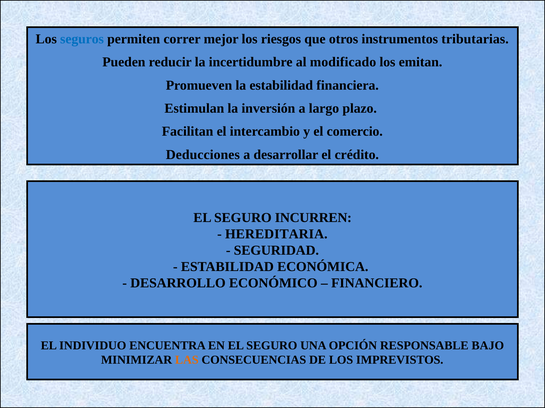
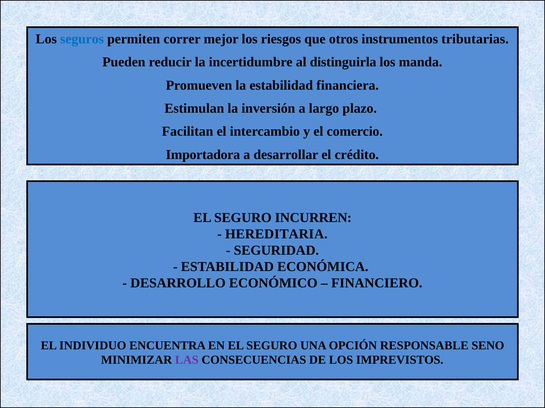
modificado: modificado -> distinguirla
emitan: emitan -> manda
Deducciones: Deducciones -> Importadora
BAJO: BAJO -> SENO
LAS colour: orange -> purple
